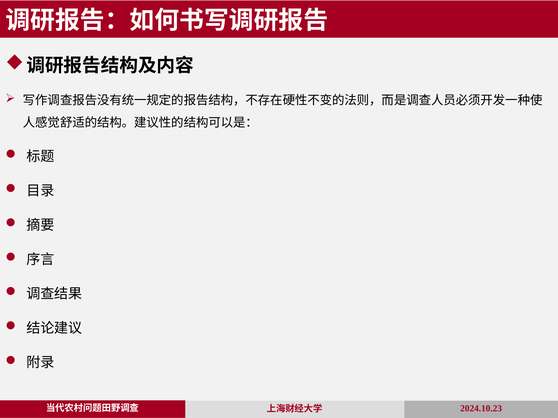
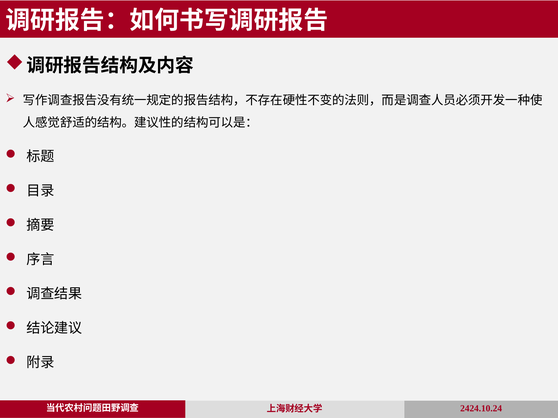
2024.10.23: 2024.10.23 -> 2424.10.24
